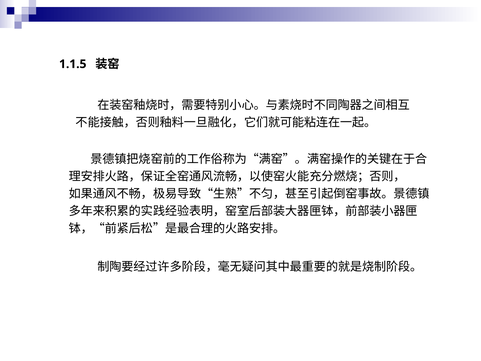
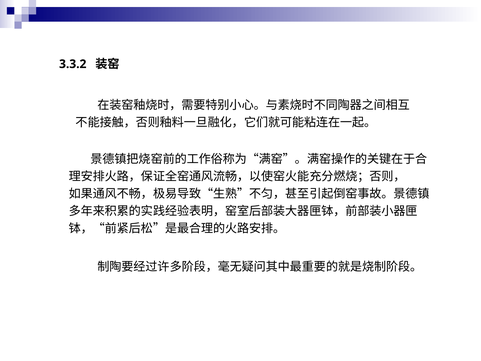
1.1.5: 1.1.5 -> 3.3.2
